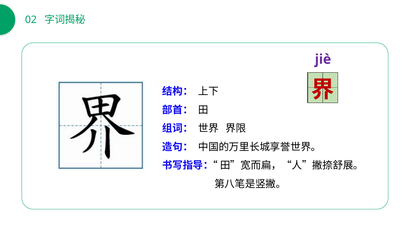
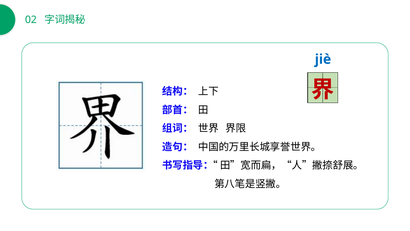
jiè colour: purple -> blue
